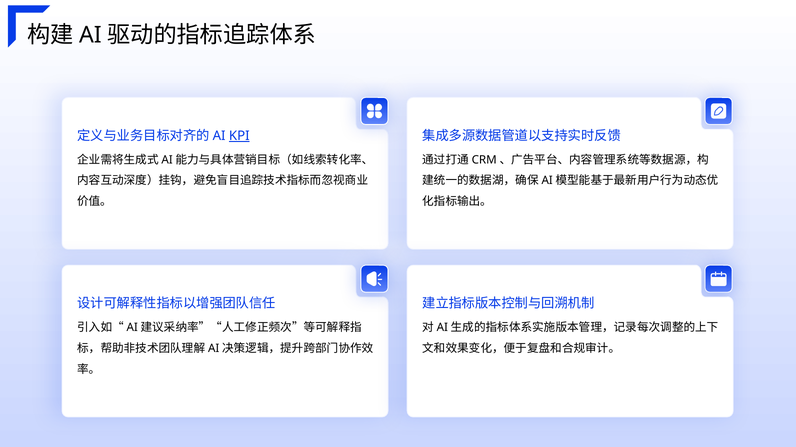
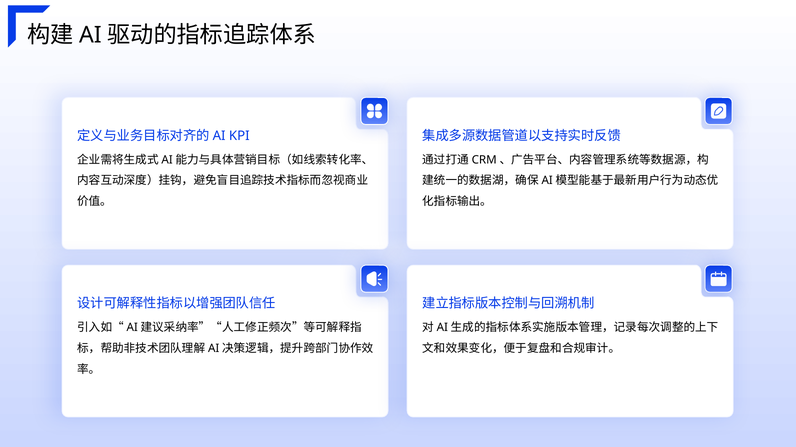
KPI underline: present -> none
